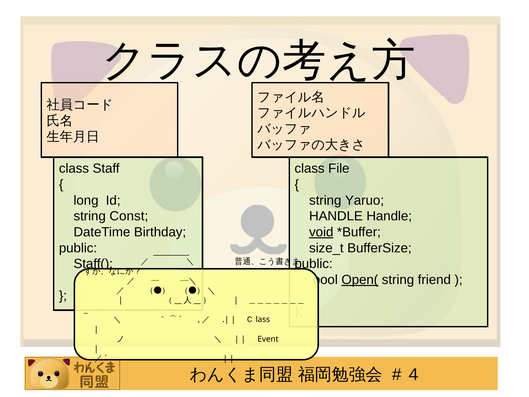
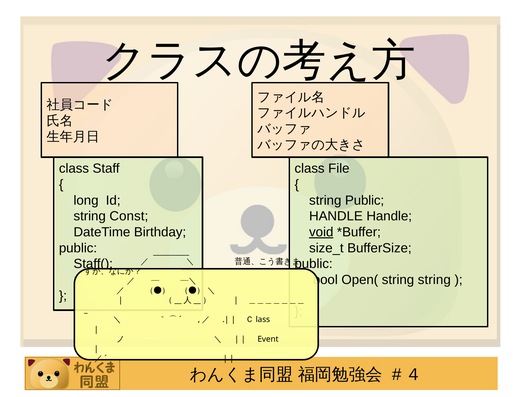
string Yaruo: Yaruo -> Public
Open( underline: present -> none
string friend: friend -> string
